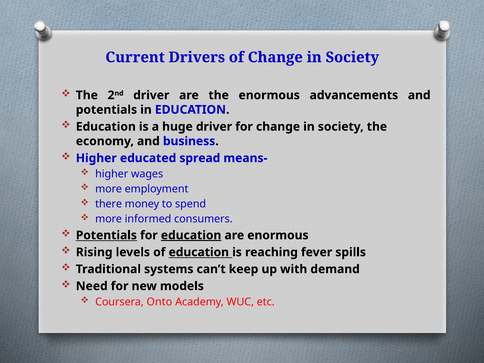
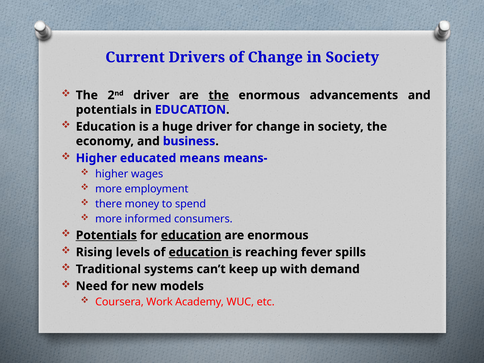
the at (219, 95) underline: none -> present
spread: spread -> means
Onto: Onto -> Work
